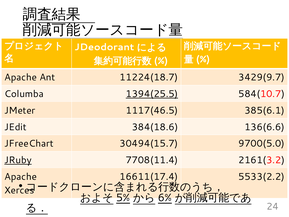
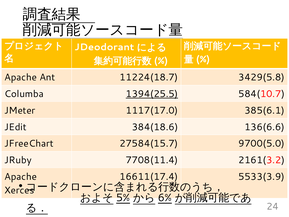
3429(9.7: 3429(9.7 -> 3429(5.8
1117(46.5: 1117(46.5 -> 1117(17.0
30494(15.7: 30494(15.7 -> 27584(15.7
JRuby underline: present -> none
5533(2.2: 5533(2.2 -> 5533(3.9
